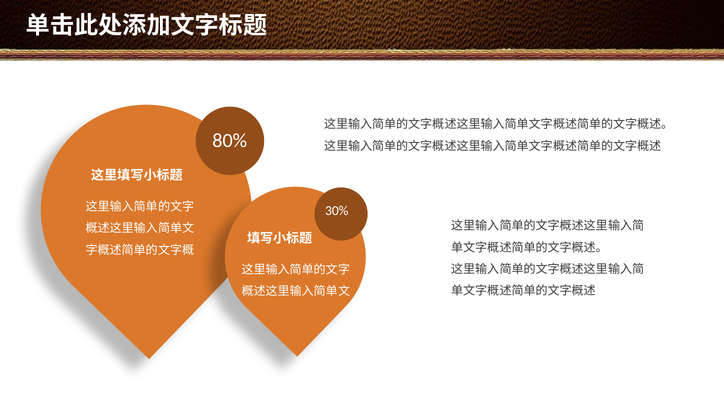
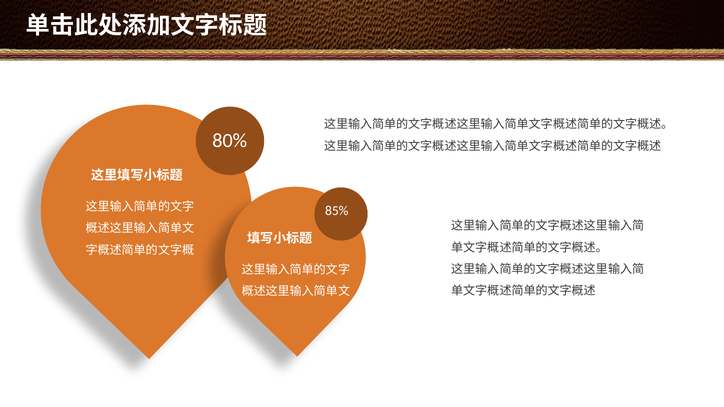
30%: 30% -> 85%
